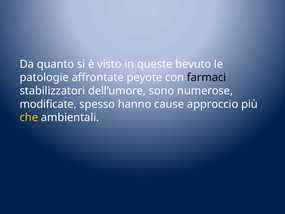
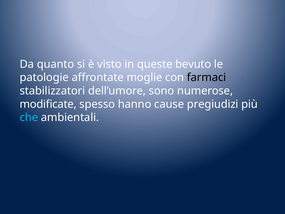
peyote: peyote -> moglie
approccio: approccio -> pregiudizi
che colour: yellow -> light blue
